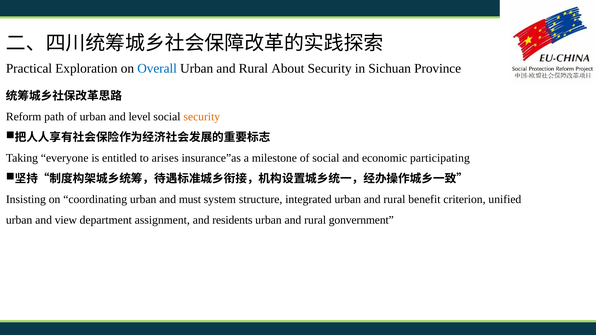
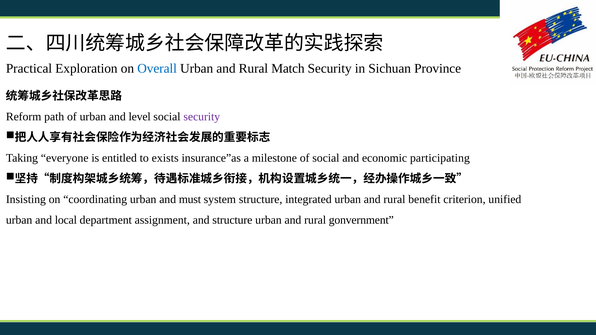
About: About -> Match
security at (202, 117) colour: orange -> purple
arises: arises -> exists
view: view -> local
and residents: residents -> structure
